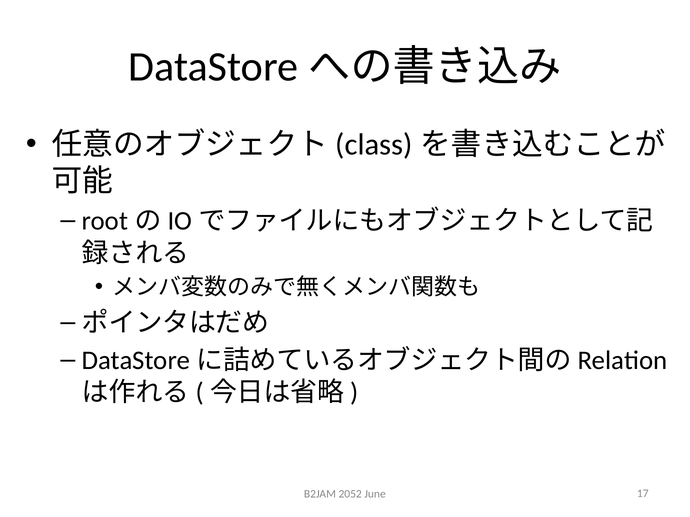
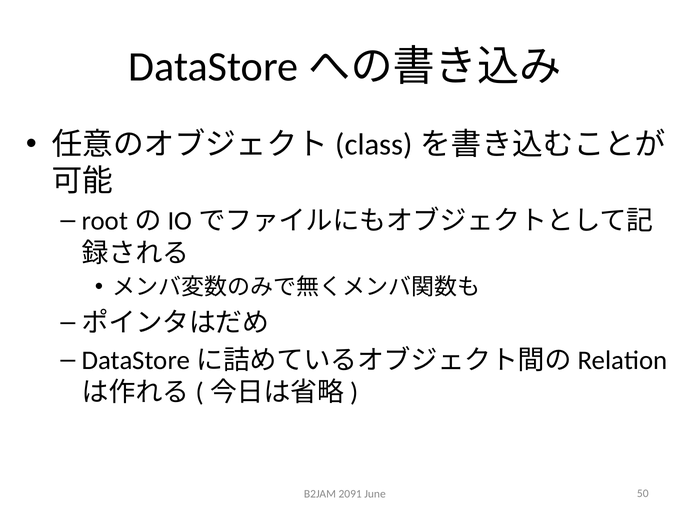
2052: 2052 -> 2091
17: 17 -> 50
